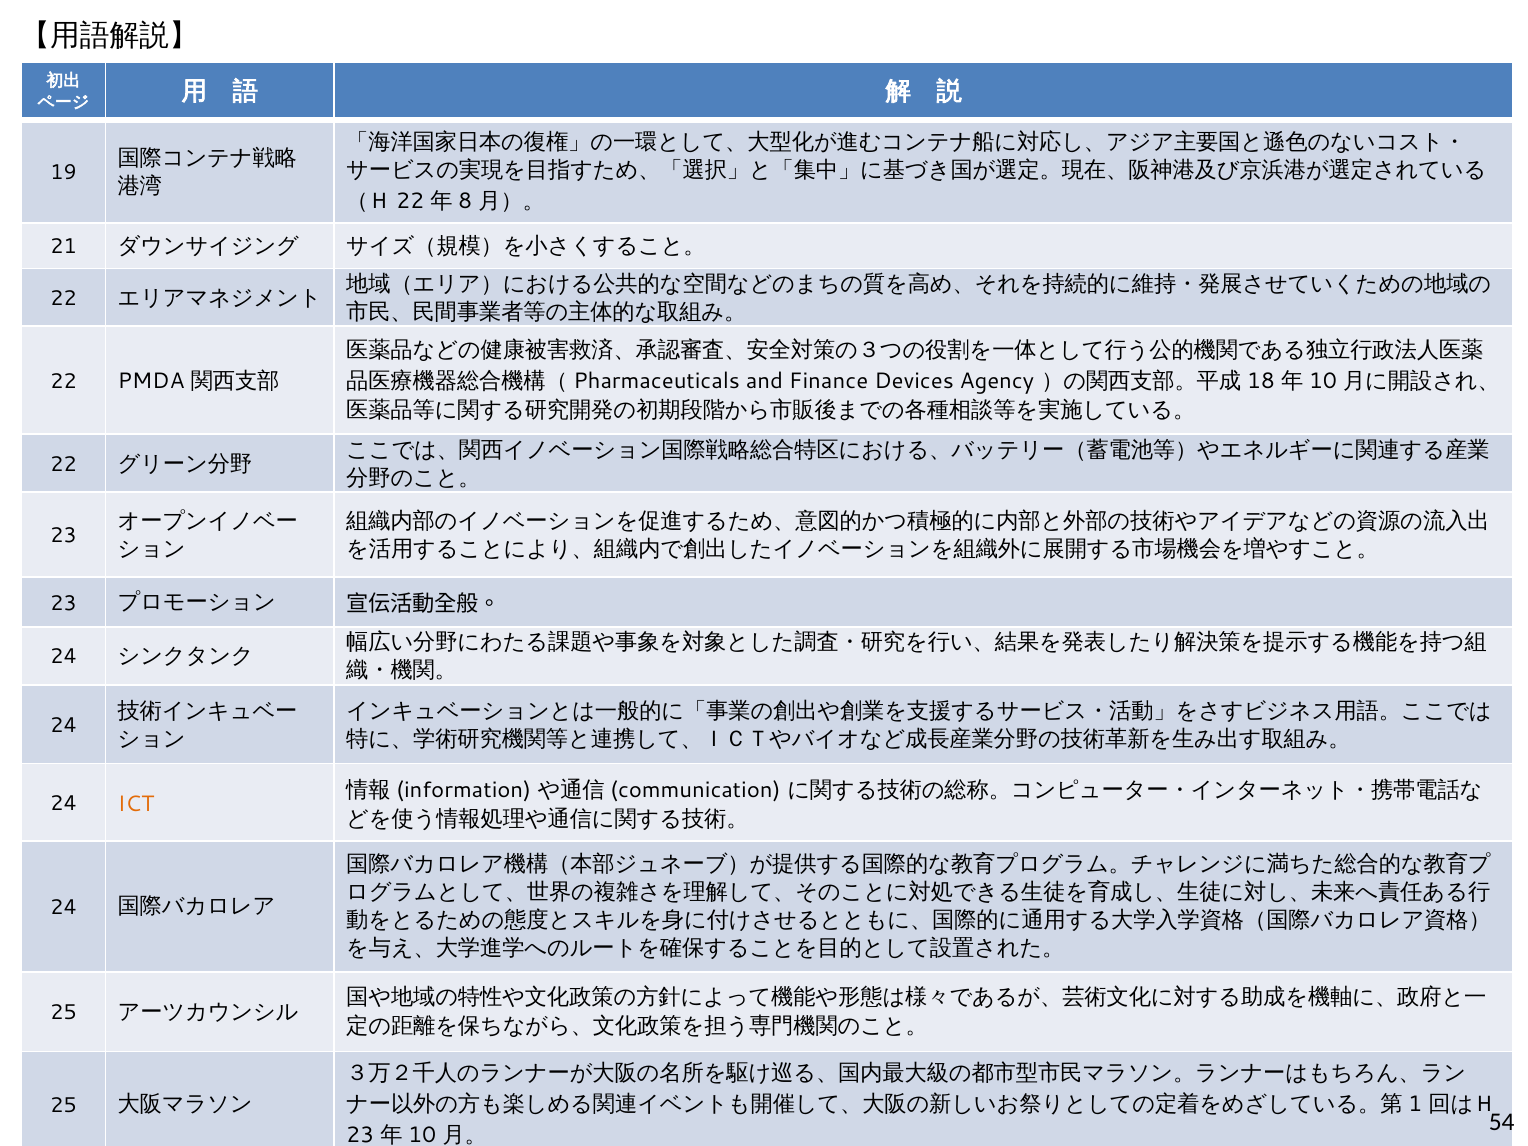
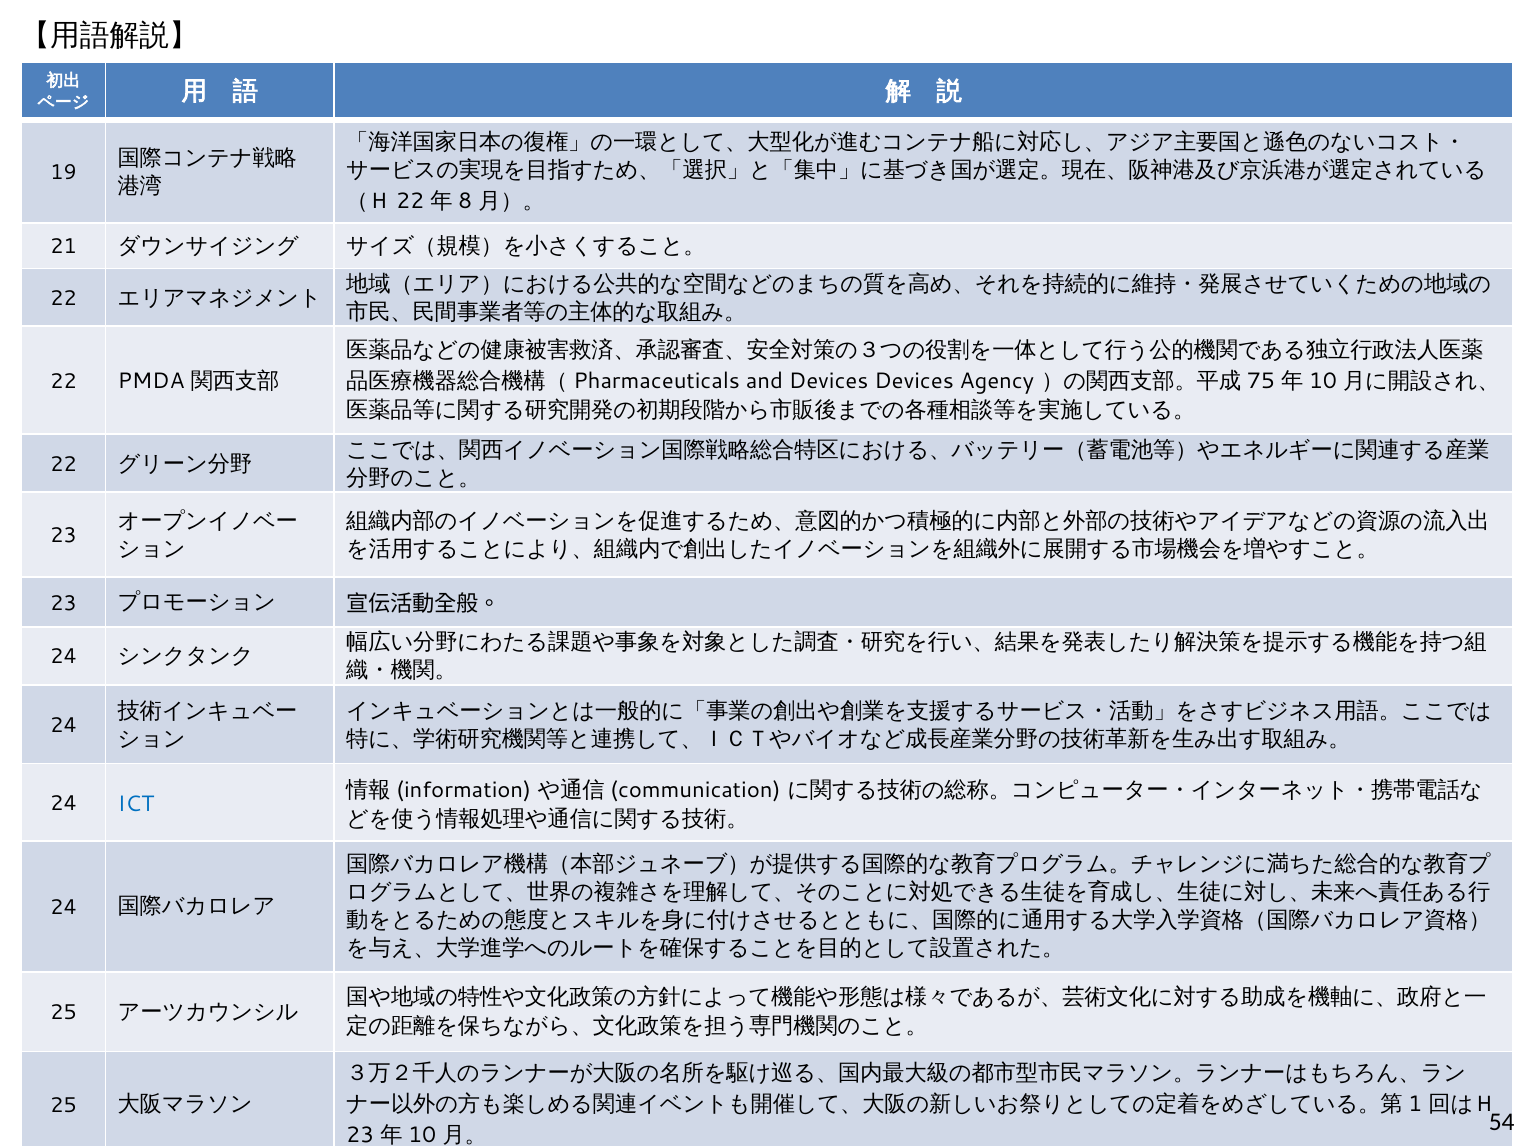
and Finance: Finance -> Devices
18: 18 -> 75
ICT colour: orange -> blue
